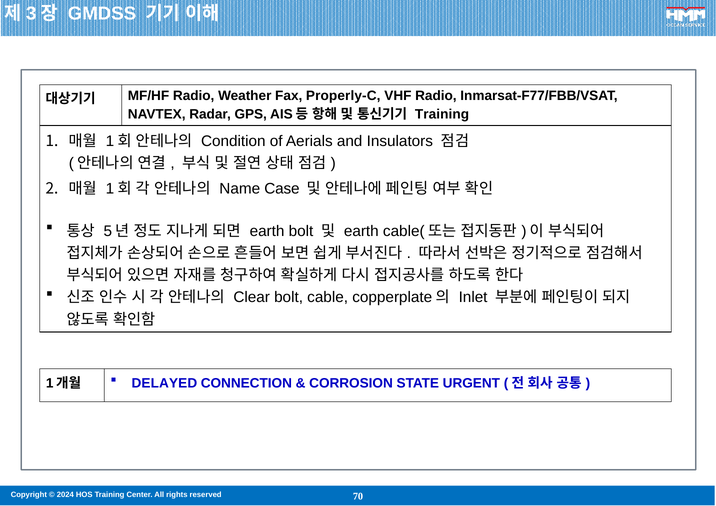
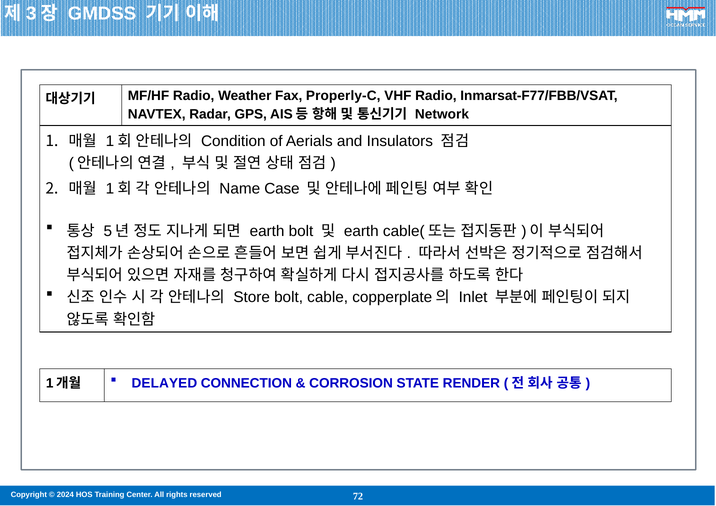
Training at (442, 114): Training -> Network
Clear: Clear -> Store
URGENT: URGENT -> RENDER
70: 70 -> 72
